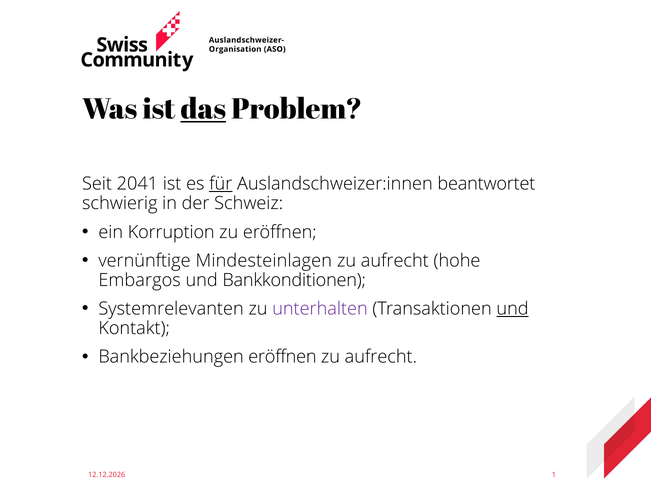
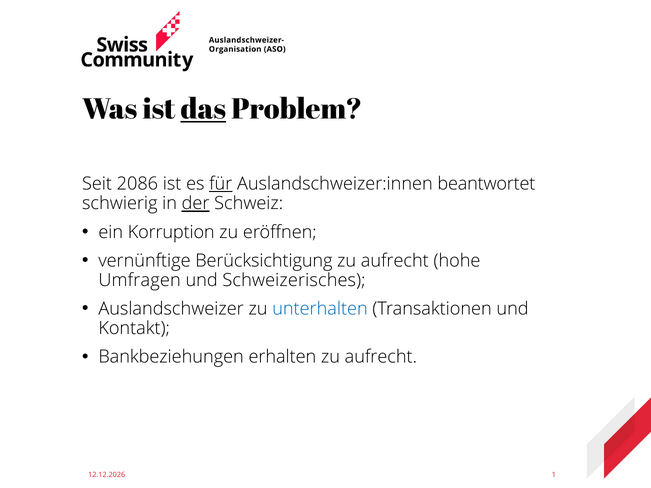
2041: 2041 -> 2086
der underline: none -> present
Mindesteinlagen: Mindesteinlagen -> Berücksichtigung
Embargos: Embargos -> Umfragen
Bankkonditionen: Bankkonditionen -> Schweizerisches
Systemrelevanten: Systemrelevanten -> Auslandschweizer
unterhalten colour: purple -> blue
und at (513, 309) underline: present -> none
Bankbeziehungen eröffnen: eröffnen -> erhalten
